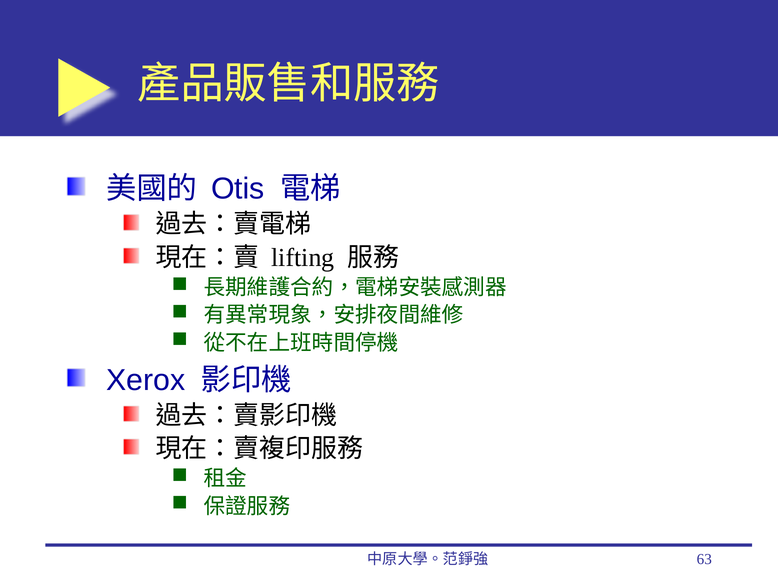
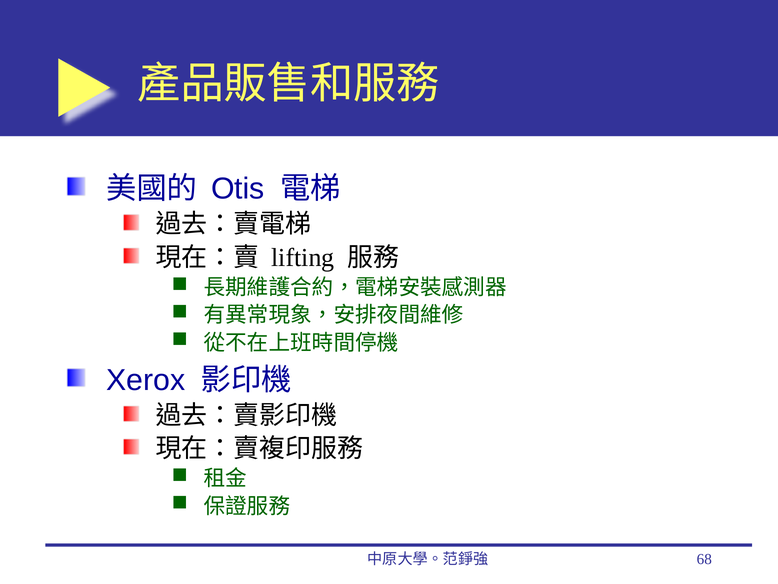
63: 63 -> 68
